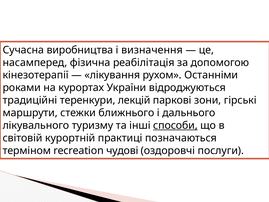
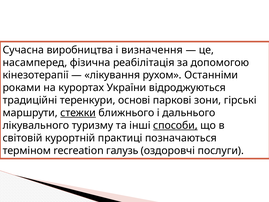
лекцій: лекцій -> основі
стежки underline: none -> present
чудові: чудові -> галузь
